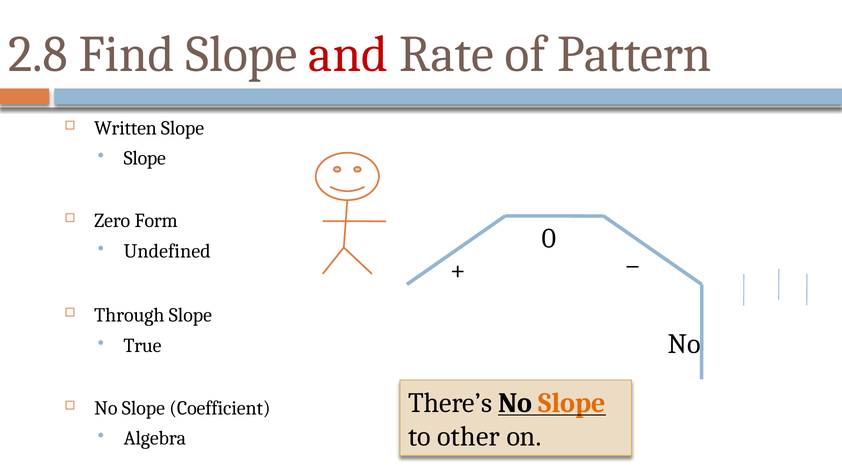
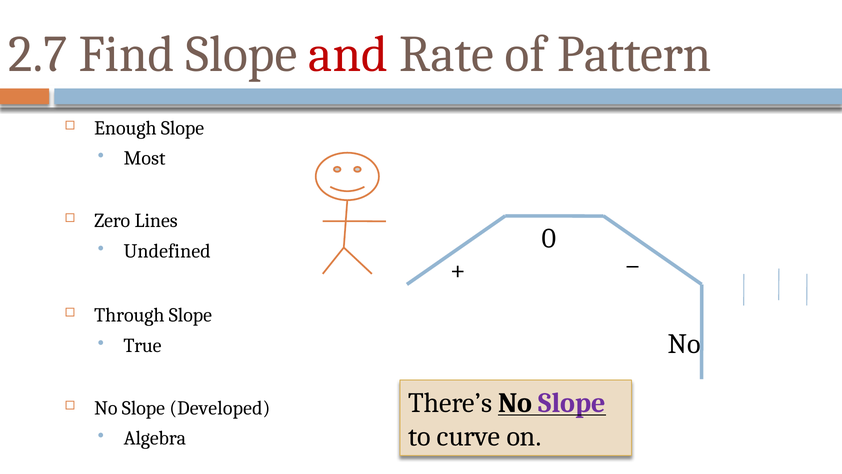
2.8: 2.8 -> 2.7
Written: Written -> Enough
Slope at (145, 158): Slope -> Most
Form: Form -> Lines
Slope at (572, 403) colour: orange -> purple
Coefficient: Coefficient -> Developed
other: other -> curve
